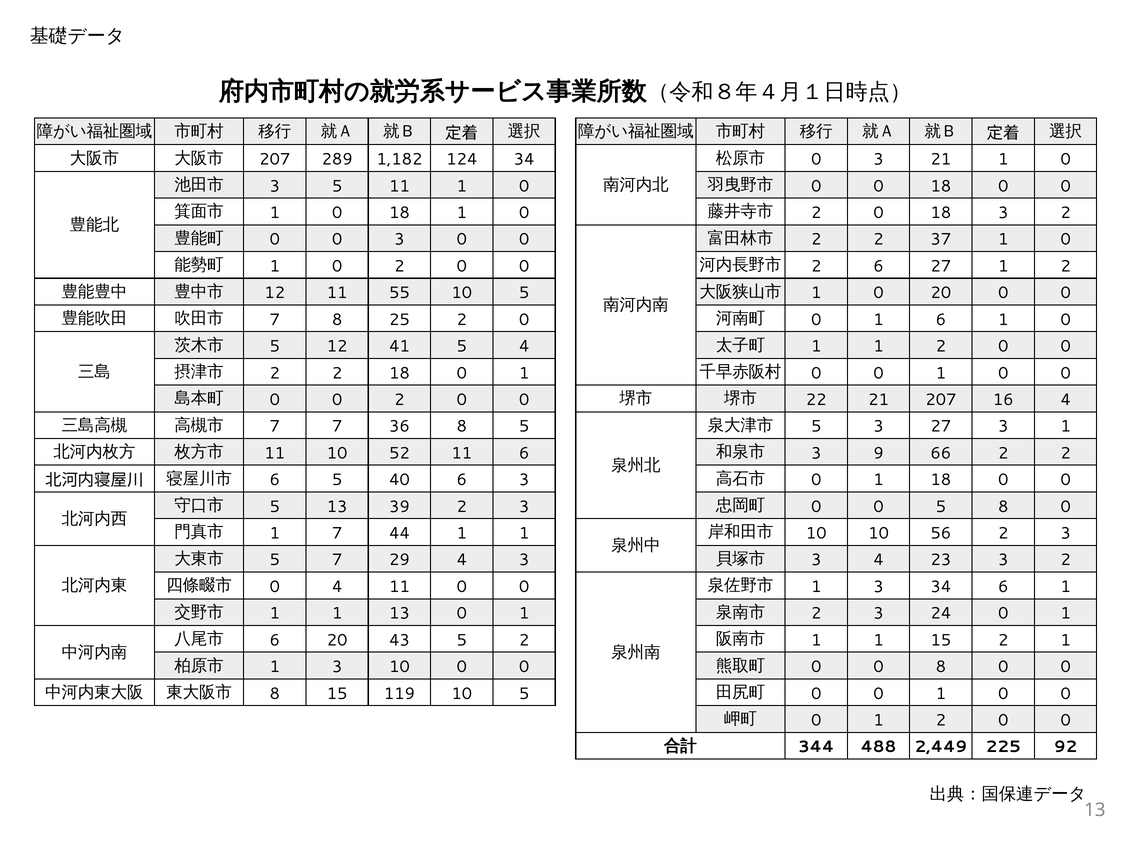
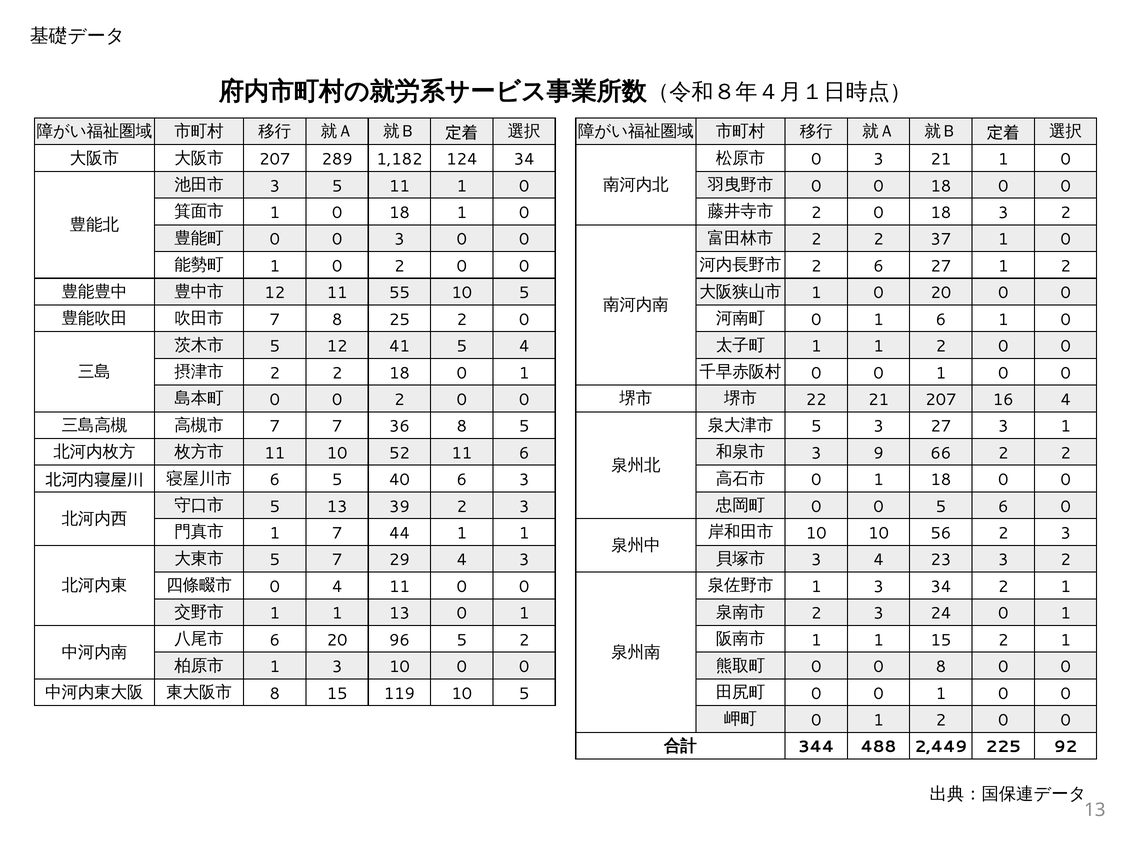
5 8: 8 -> 6
34 6: 6 -> 2
43: 43 -> 96
